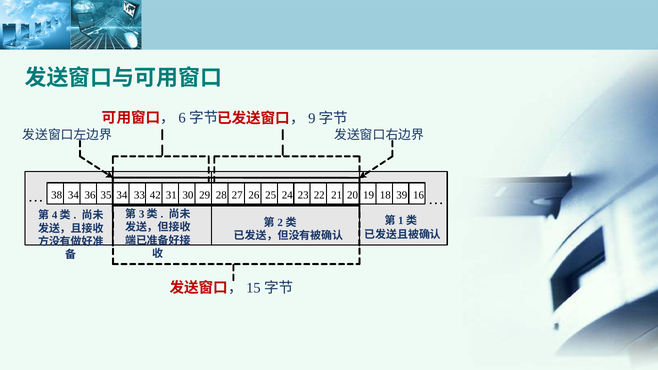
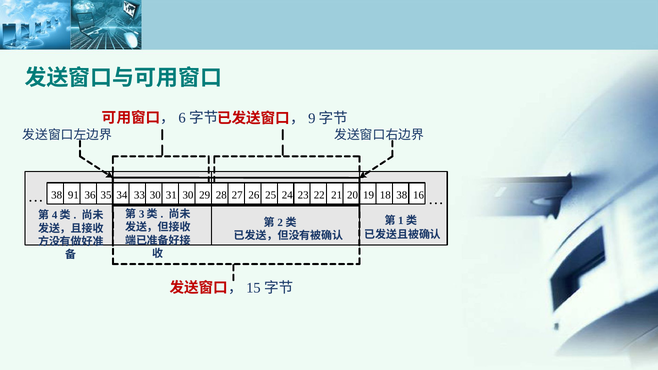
38 34: 34 -> 91
33 42: 42 -> 30
18 39: 39 -> 38
